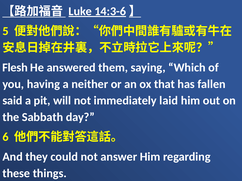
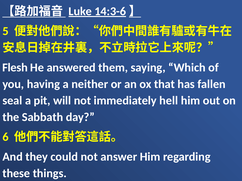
said: said -> seal
laid: laid -> hell
